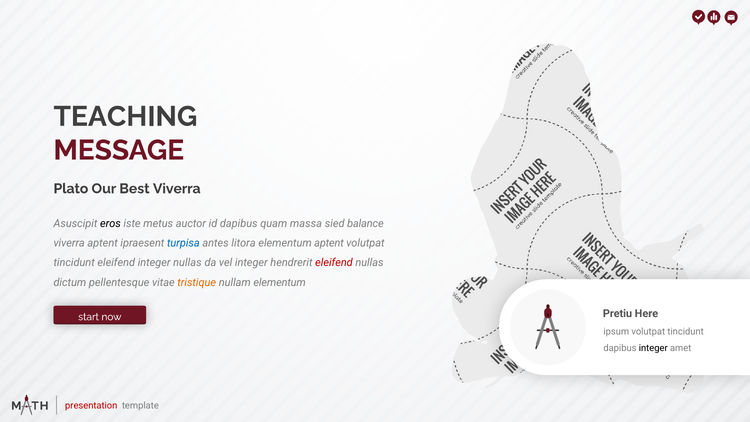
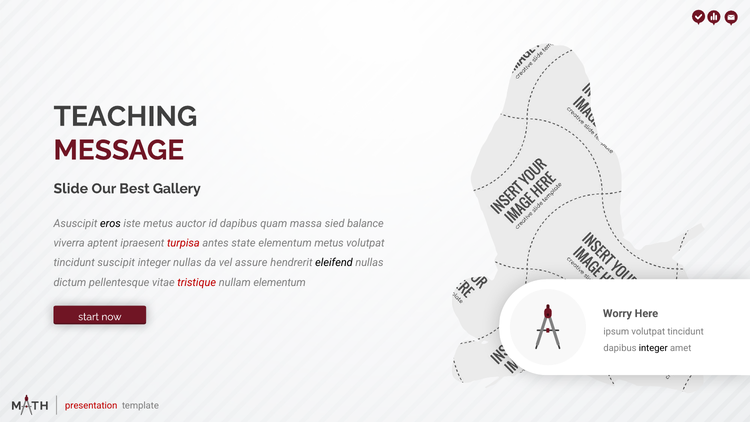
Plato: Plato -> Slide
Best Viverra: Viverra -> Gallery
turpisa colour: blue -> red
litora: litora -> state
elementum aptent: aptent -> metus
tincidunt eleifend: eleifend -> suscipit
vel integer: integer -> assure
eleifend at (334, 263) colour: red -> black
tristique colour: orange -> red
Pretiu: Pretiu -> Worry
